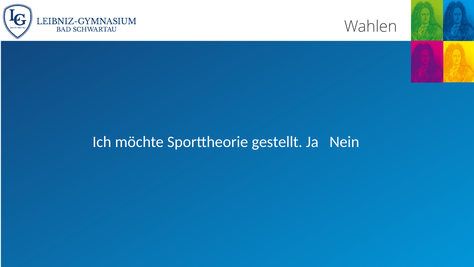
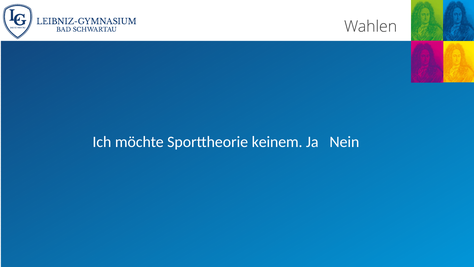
gestellt: gestellt -> keinem
